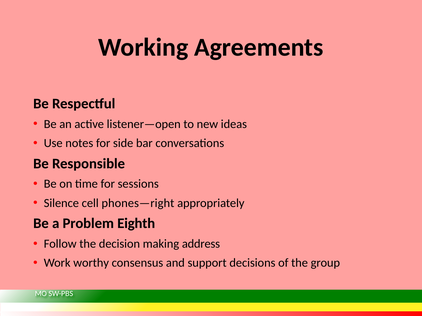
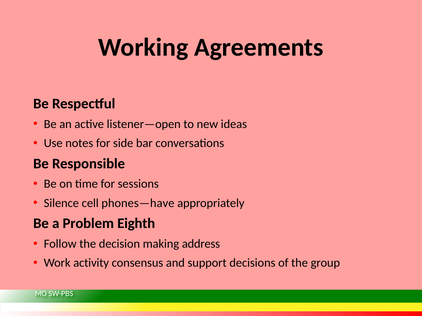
phones—right: phones—right -> phones—have
worthy: worthy -> activity
